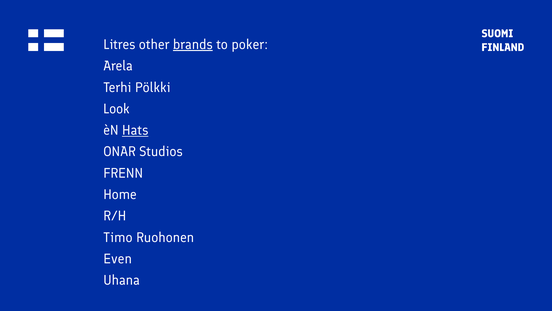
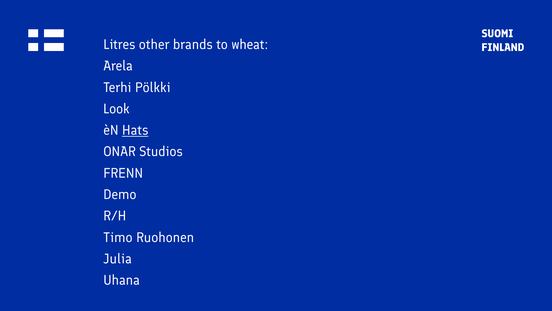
brands underline: present -> none
poker: poker -> wheat
Home: Home -> Demo
Even: Even -> Julia
